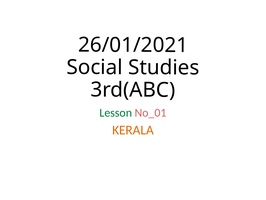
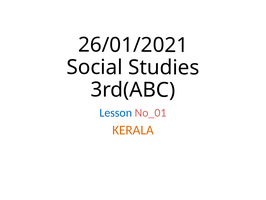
Lesson colour: green -> blue
